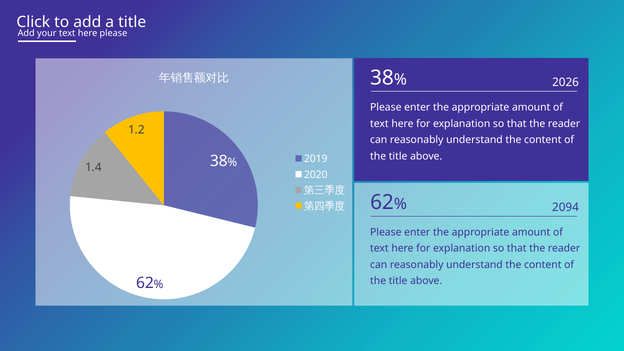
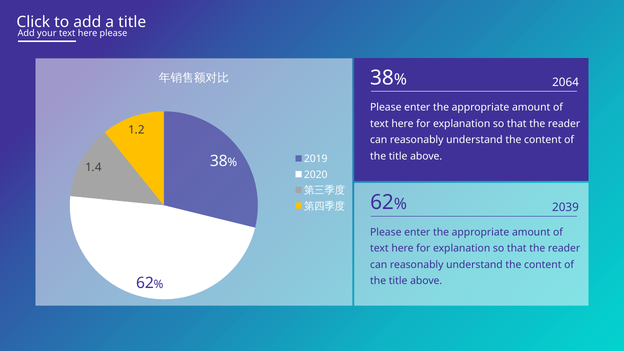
2026: 2026 -> 2064
2094: 2094 -> 2039
